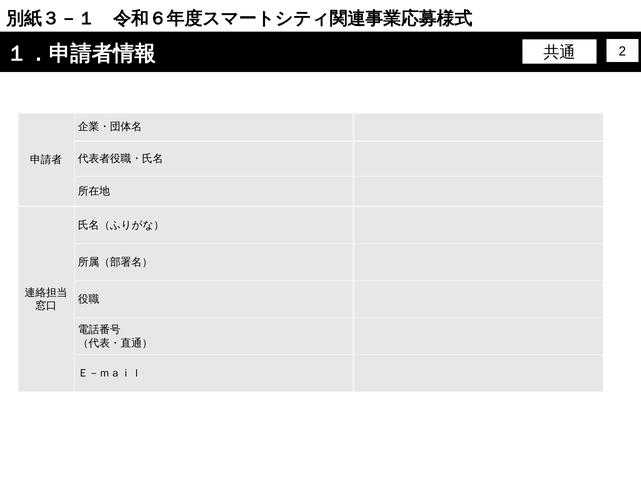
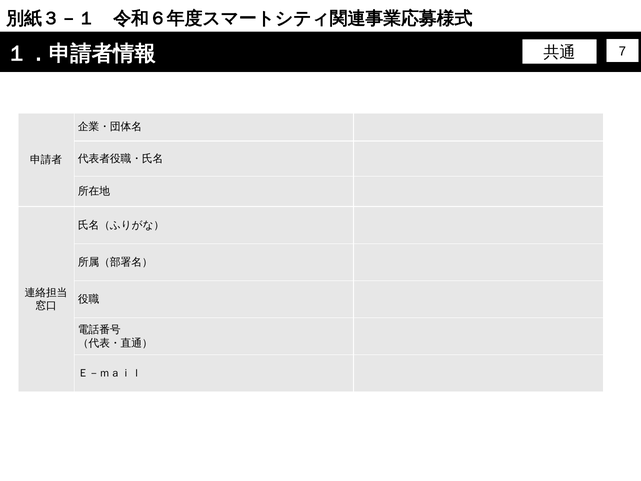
2: 2 -> 7
